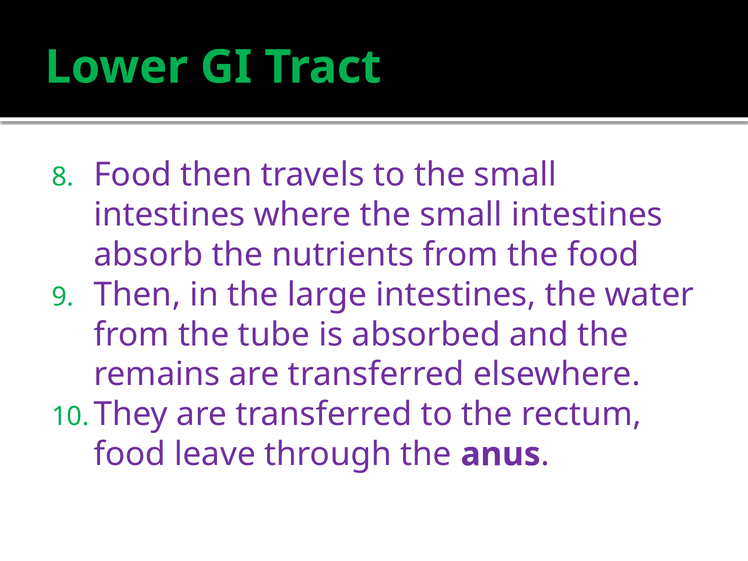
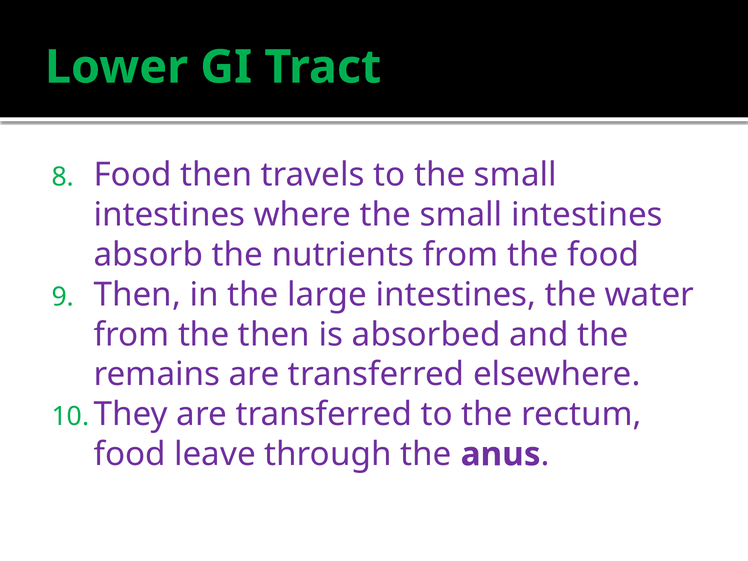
the tube: tube -> then
